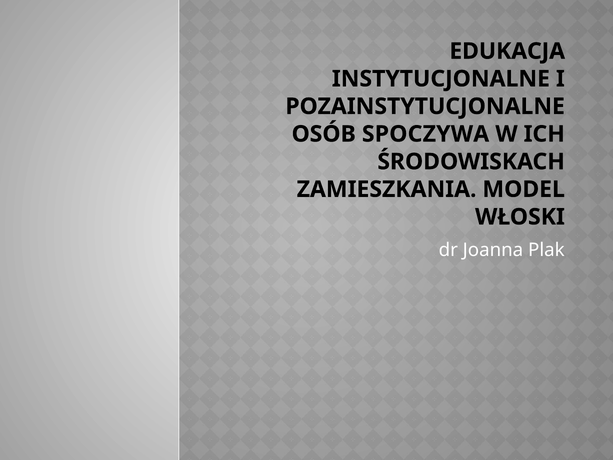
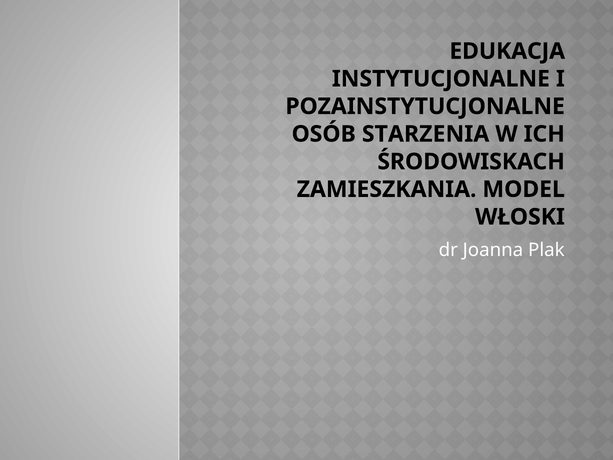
SPOCZYWA: SPOCZYWA -> STARZENIA
